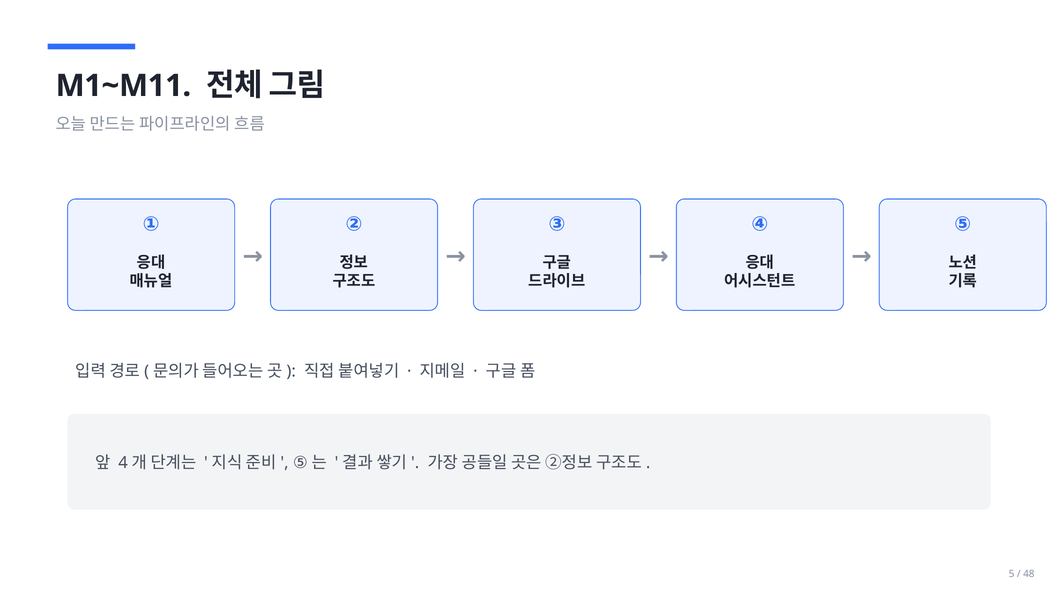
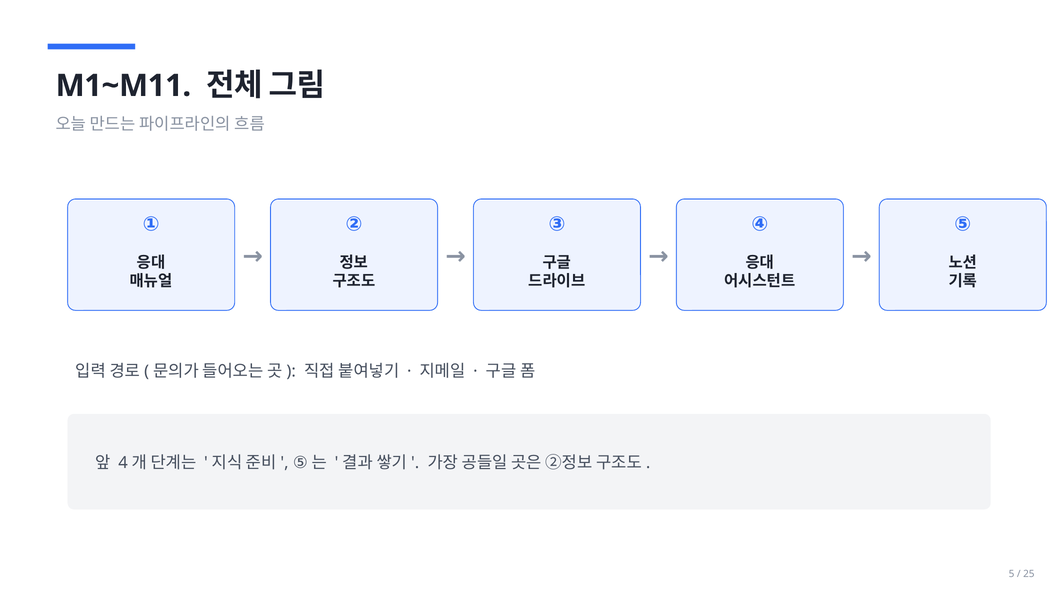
48: 48 -> 25
